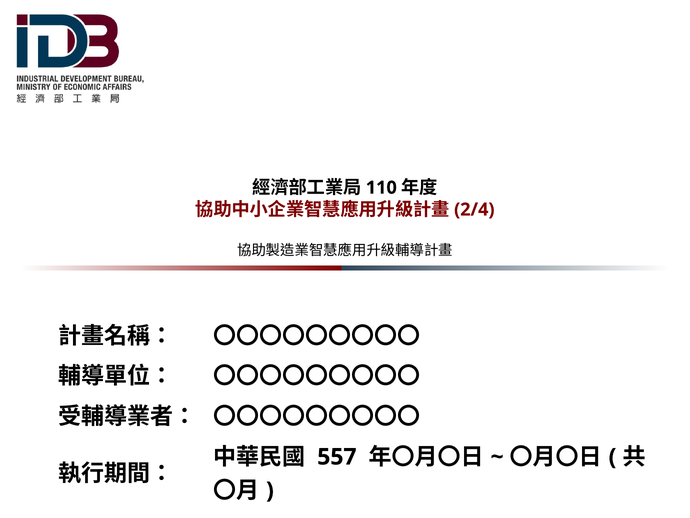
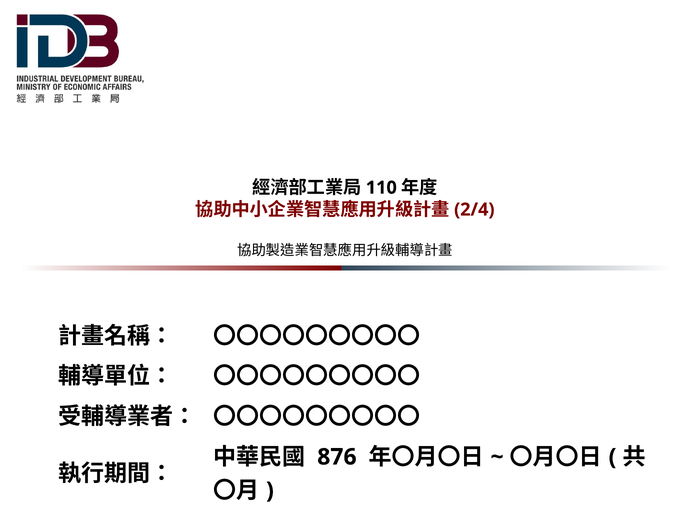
557: 557 -> 876
